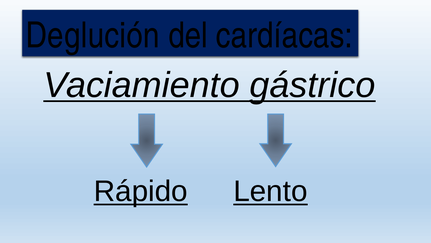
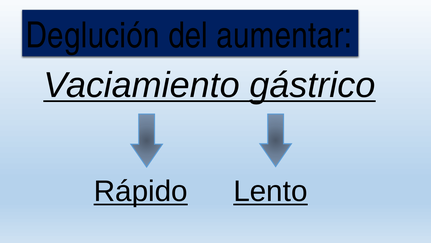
cardíacas: cardíacas -> aumentar
